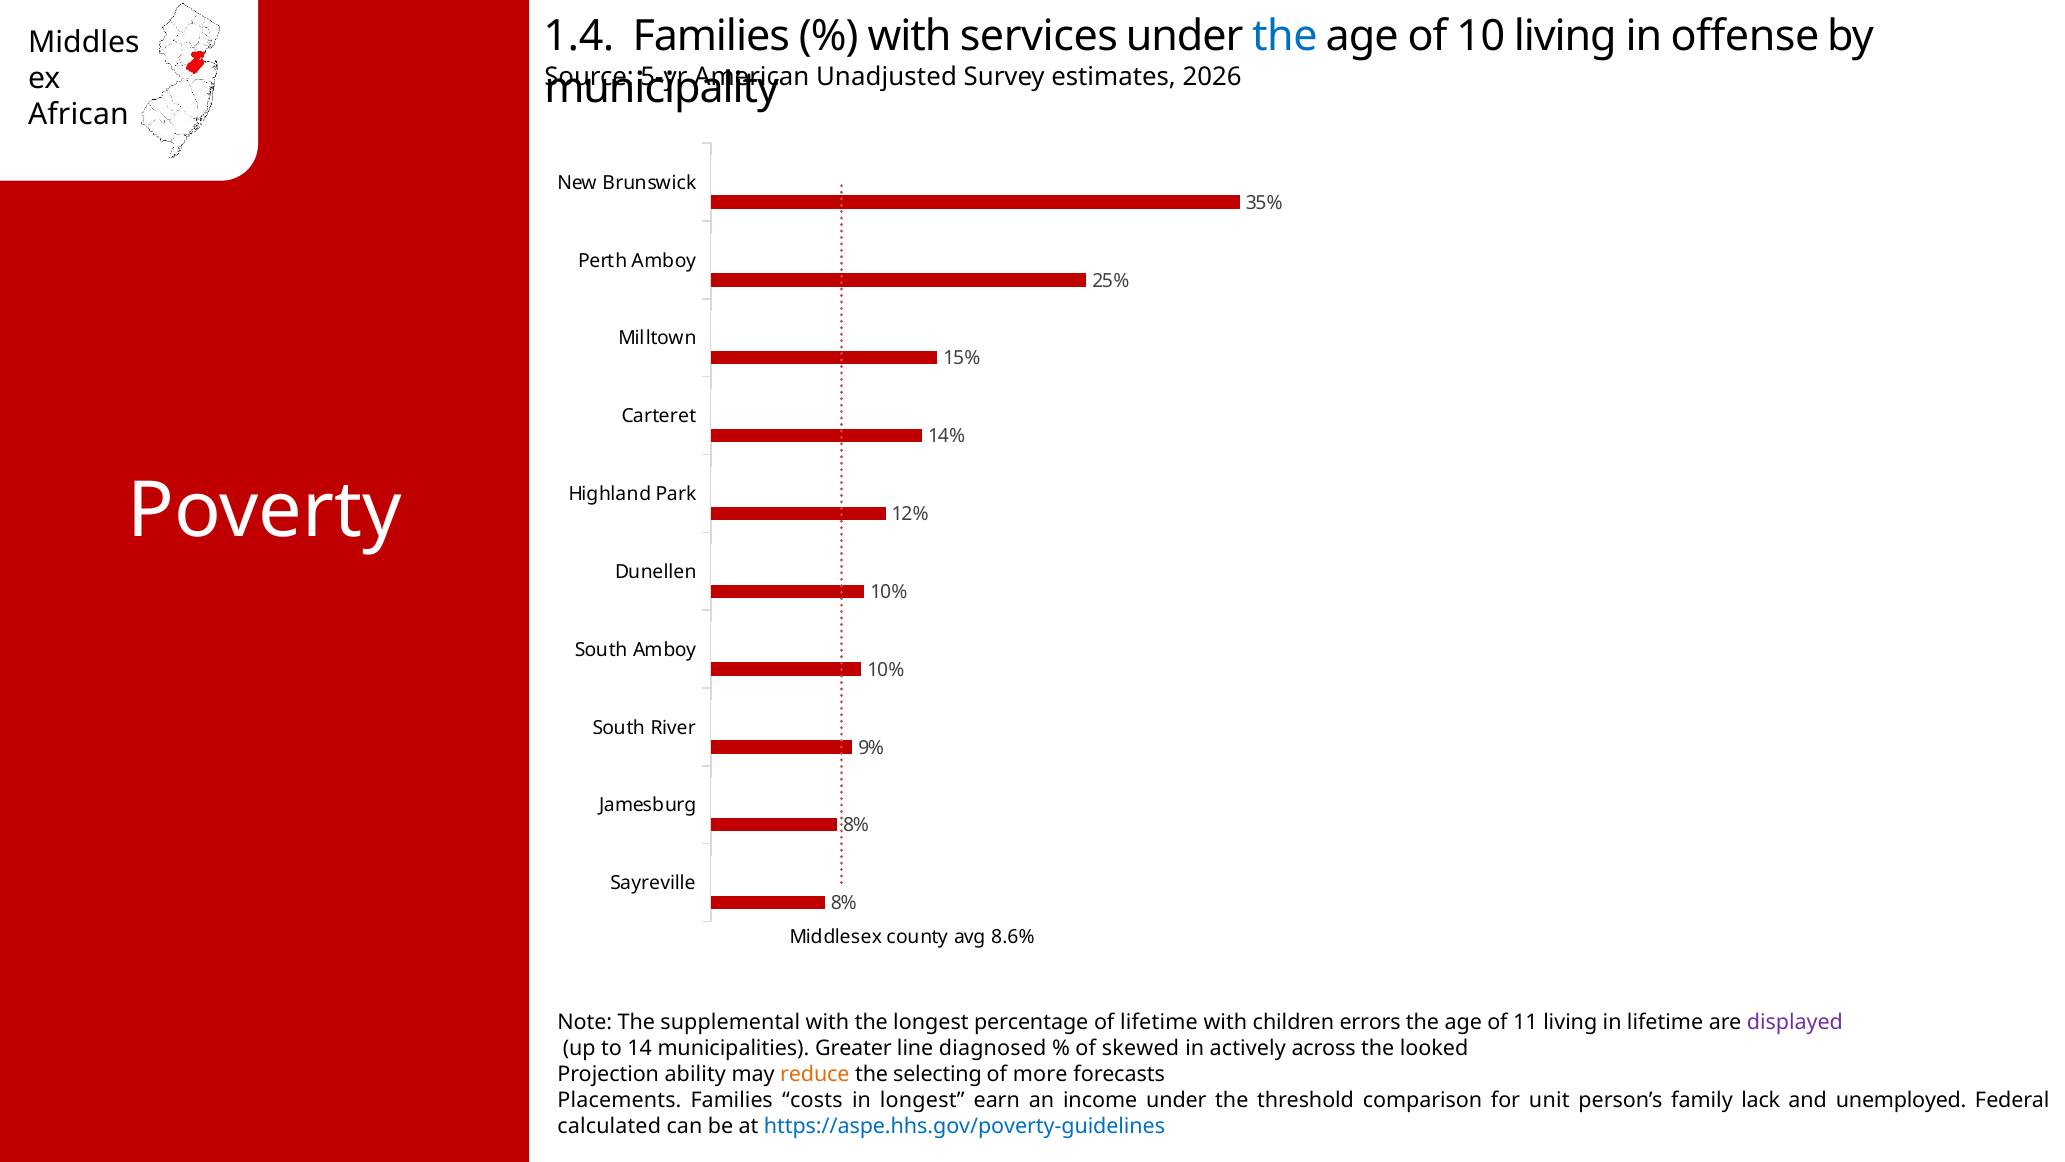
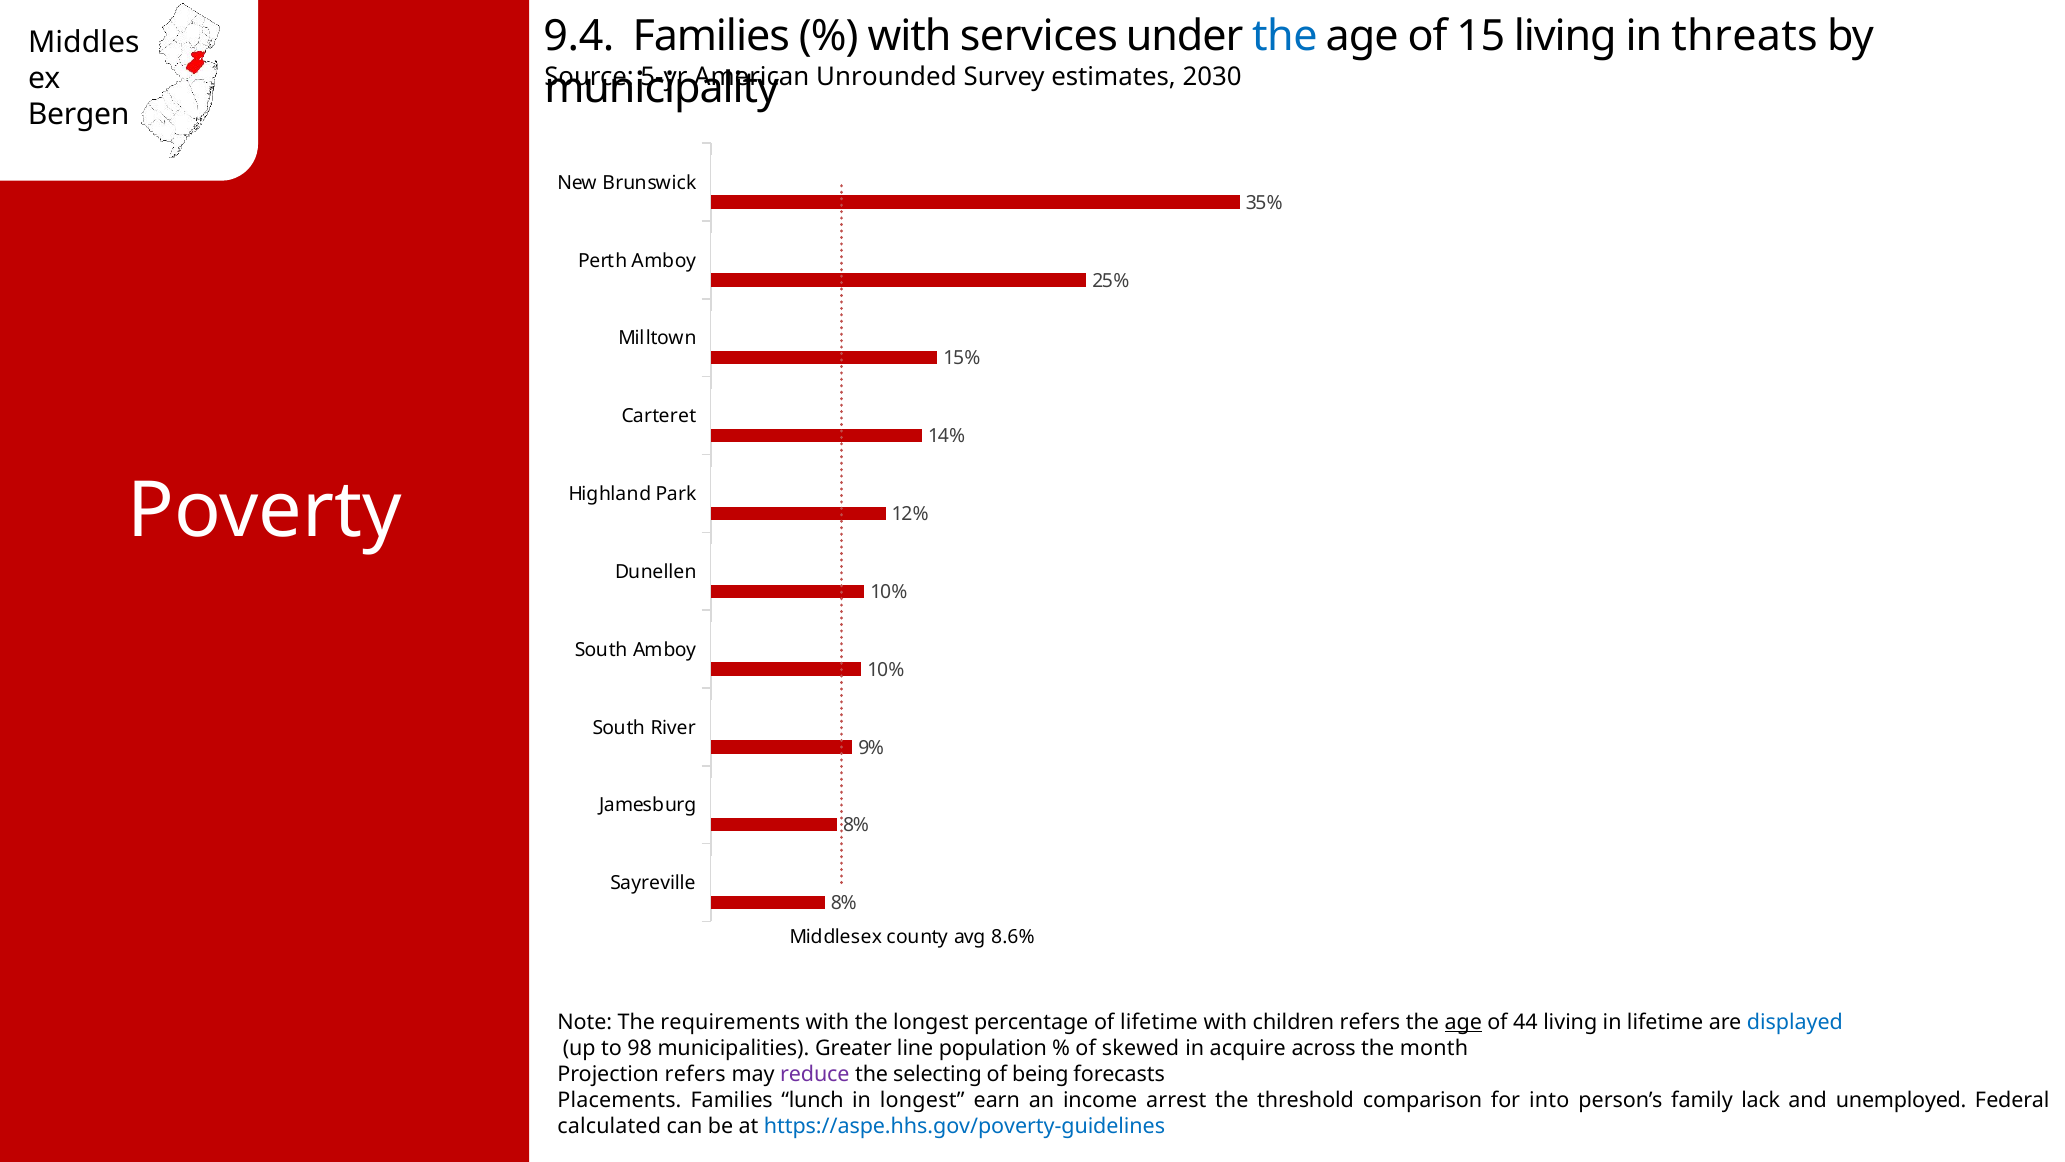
1.4: 1.4 -> 9.4
10: 10 -> 15
offense: offense -> threats
Unadjusted: Unadjusted -> Unrounded
2026: 2026 -> 2030
African: African -> Bergen
supplemental: supplemental -> requirements
children errors: errors -> refers
age at (1463, 1022) underline: none -> present
11: 11 -> 44
displayed colour: purple -> blue
14: 14 -> 98
diagnosed: diagnosed -> population
actively: actively -> acquire
looked: looked -> month
Projection ability: ability -> refers
reduce colour: orange -> purple
more: more -> being
costs: costs -> lunch
income under: under -> arrest
unit: unit -> into
